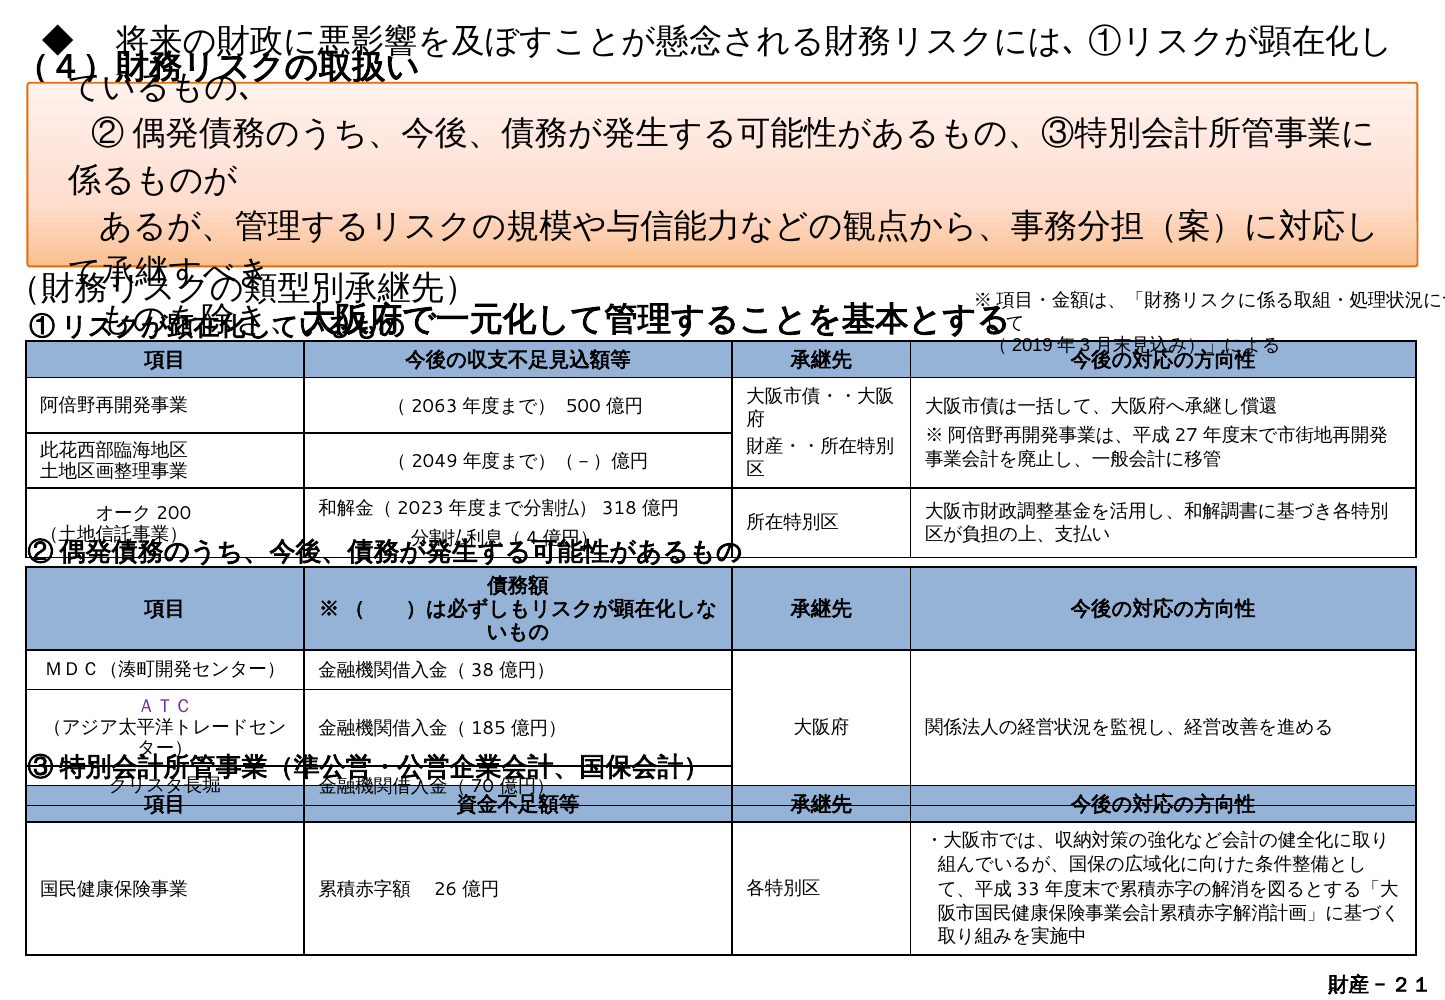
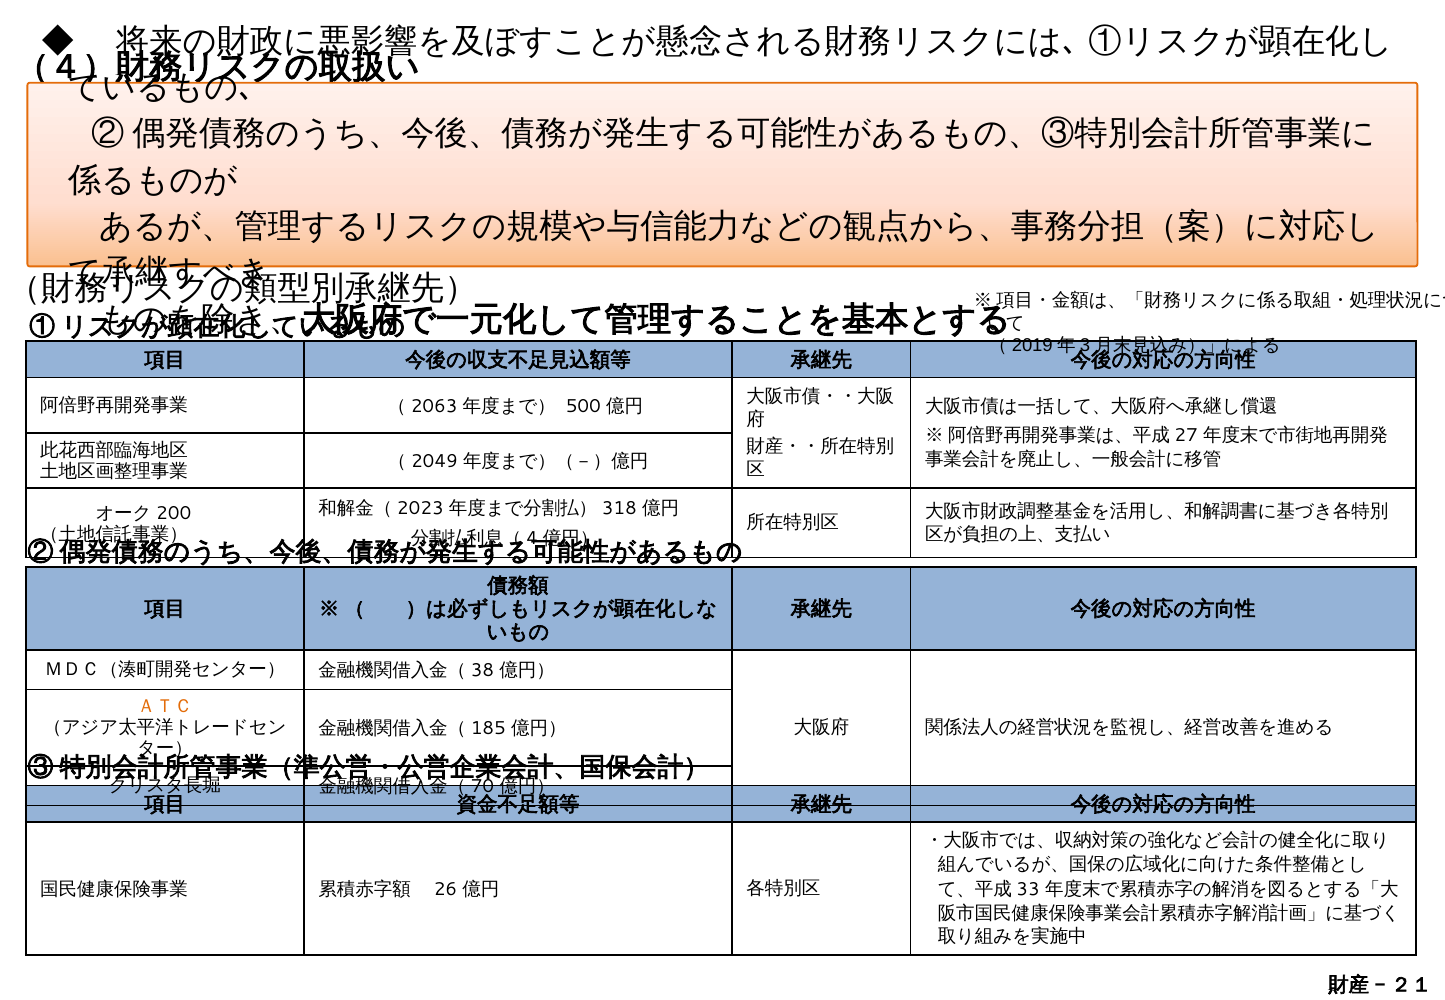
ＡＴＣ colour: purple -> orange
